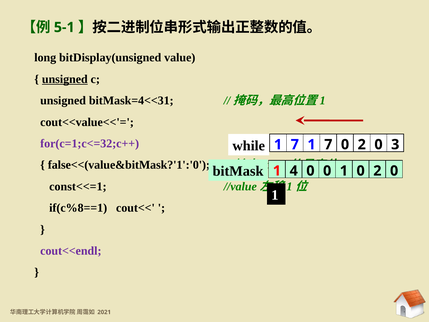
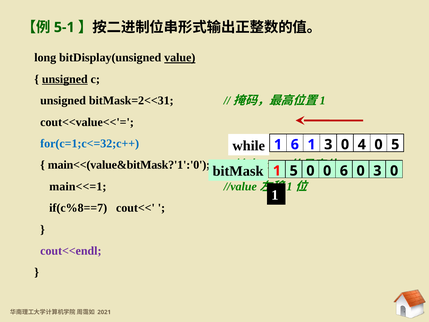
value underline: none -> present
bitMask=4<<31: bitMask=4<<31 -> bitMask=2<<31
for(c=1;c<=32;c++ colour: purple -> blue
7 at (295, 144): 7 -> 6
7 at (328, 144): 7 -> 3
2 at (362, 144): 2 -> 4
0 3: 3 -> 5
false<<(value&bitMask?'1':'0: false<<(value&bitMask?'1':'0 -> main<<(value&bitMask?'1':'0
1 4: 4 -> 5
0 1: 1 -> 6
2 at (377, 171): 2 -> 3
const<<=1: const<<=1 -> main<<=1
if(c%8==1: if(c%8==1 -> if(c%8==7
